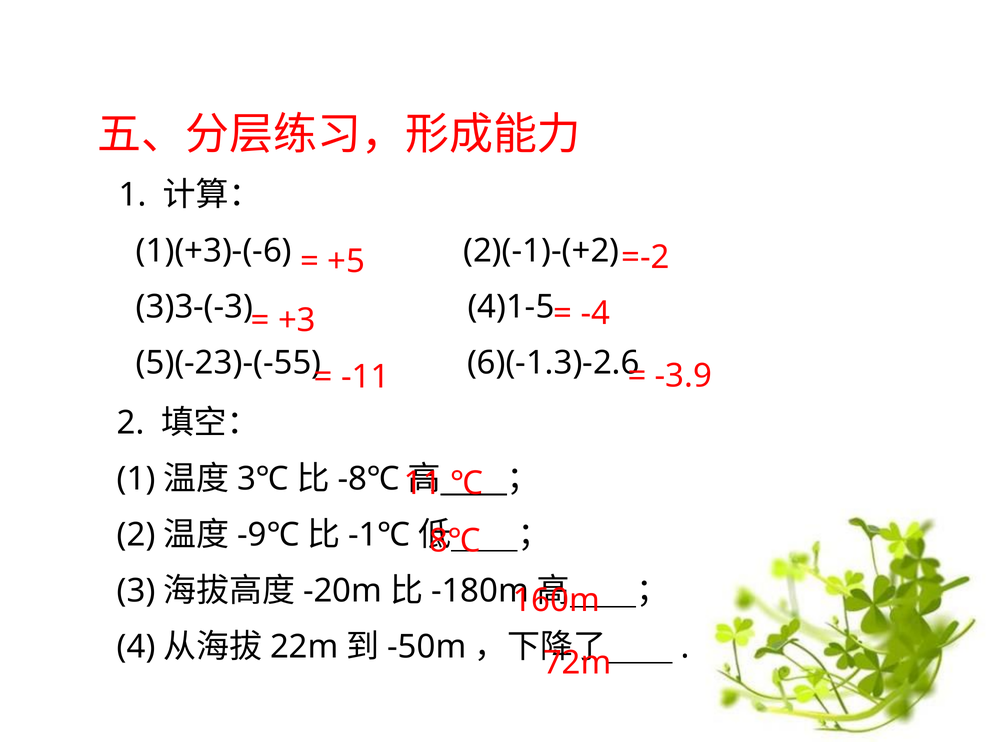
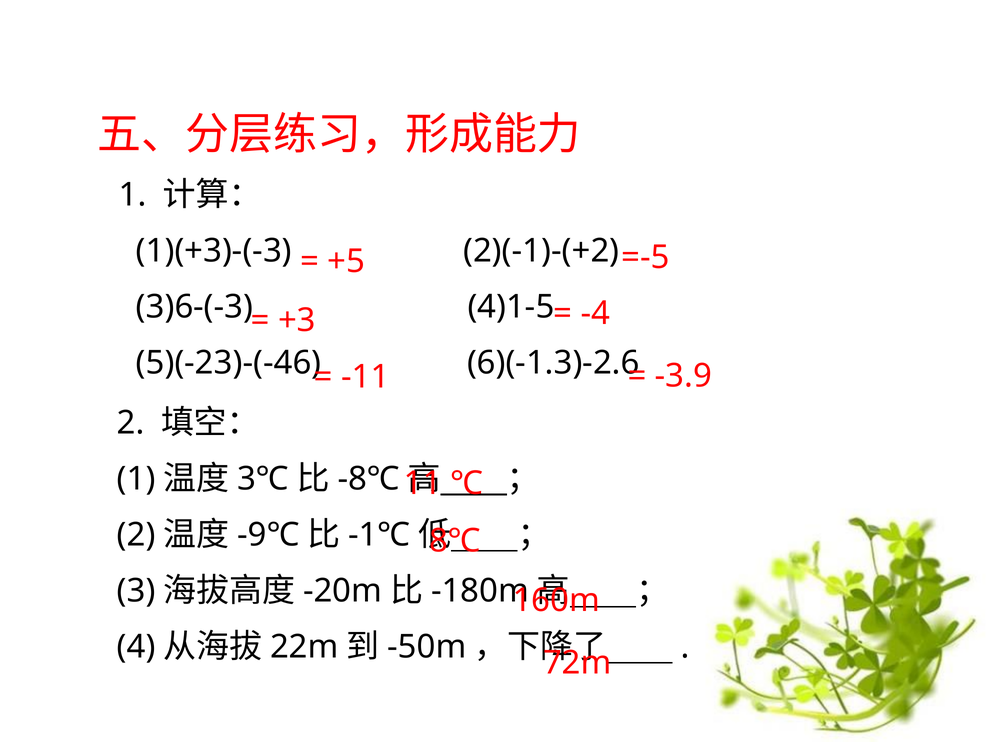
1)(+3)-(-6: 1)(+3)-(-6 -> 1)(+3)-(-3
=-2: =-2 -> =-5
3)3-(-3: 3)3-(-3 -> 3)6-(-3
5)(-23)-(-55: 5)(-23)-(-55 -> 5)(-23)-(-46
